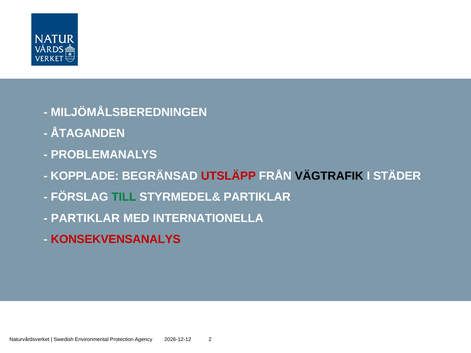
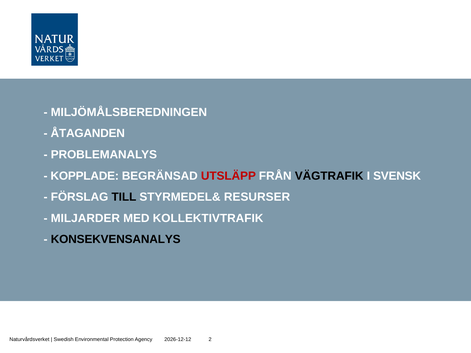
STÄDER: STÄDER -> SVENSK
TILL colour: green -> black
STYRMEDEL& PARTIKLAR: PARTIKLAR -> RESURSER
PARTIKLAR at (85, 218): PARTIKLAR -> MILJARDER
INTERNATIONELLA: INTERNATIONELLA -> KOLLEKTIVTRAFIK
KONSEKVENSANALYS colour: red -> black
